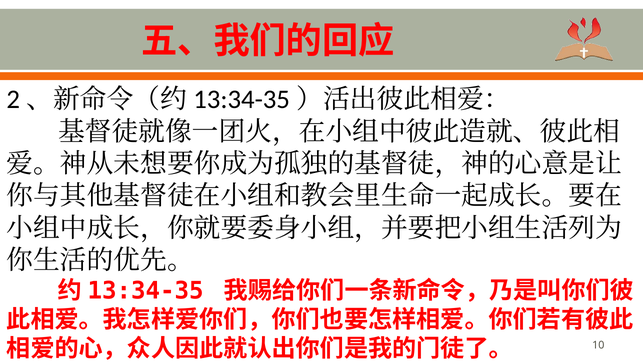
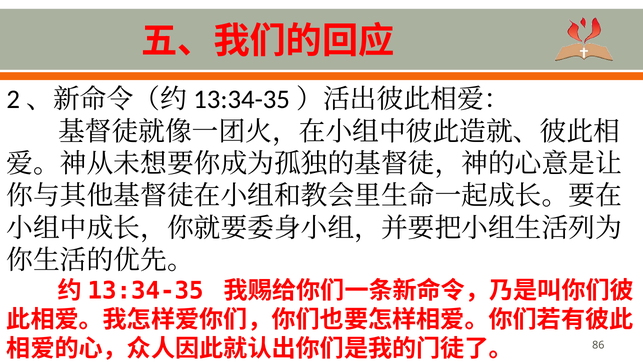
10: 10 -> 86
